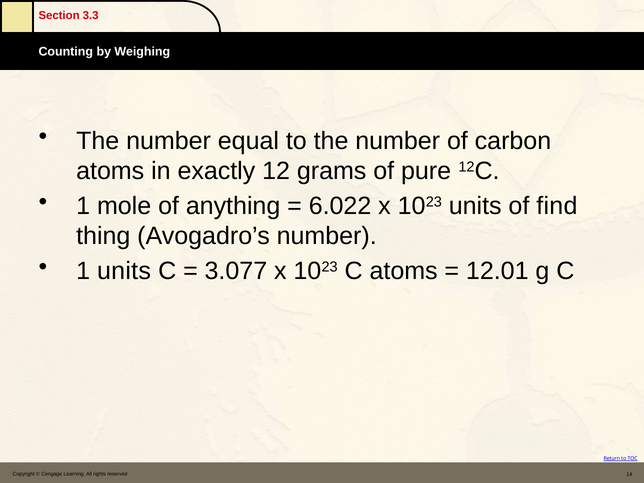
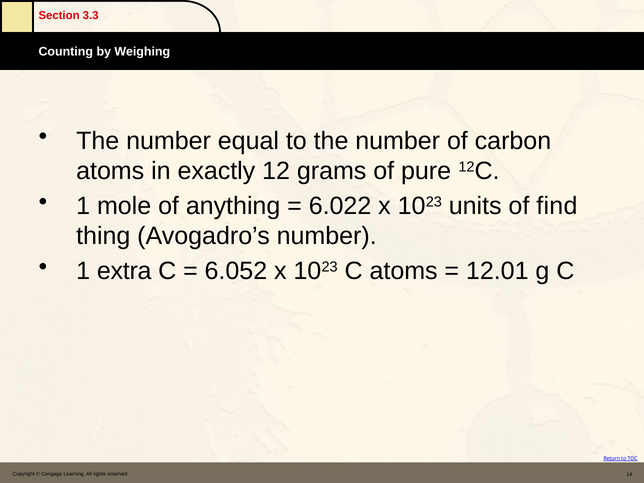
1 units: units -> extra
3.077: 3.077 -> 6.052
